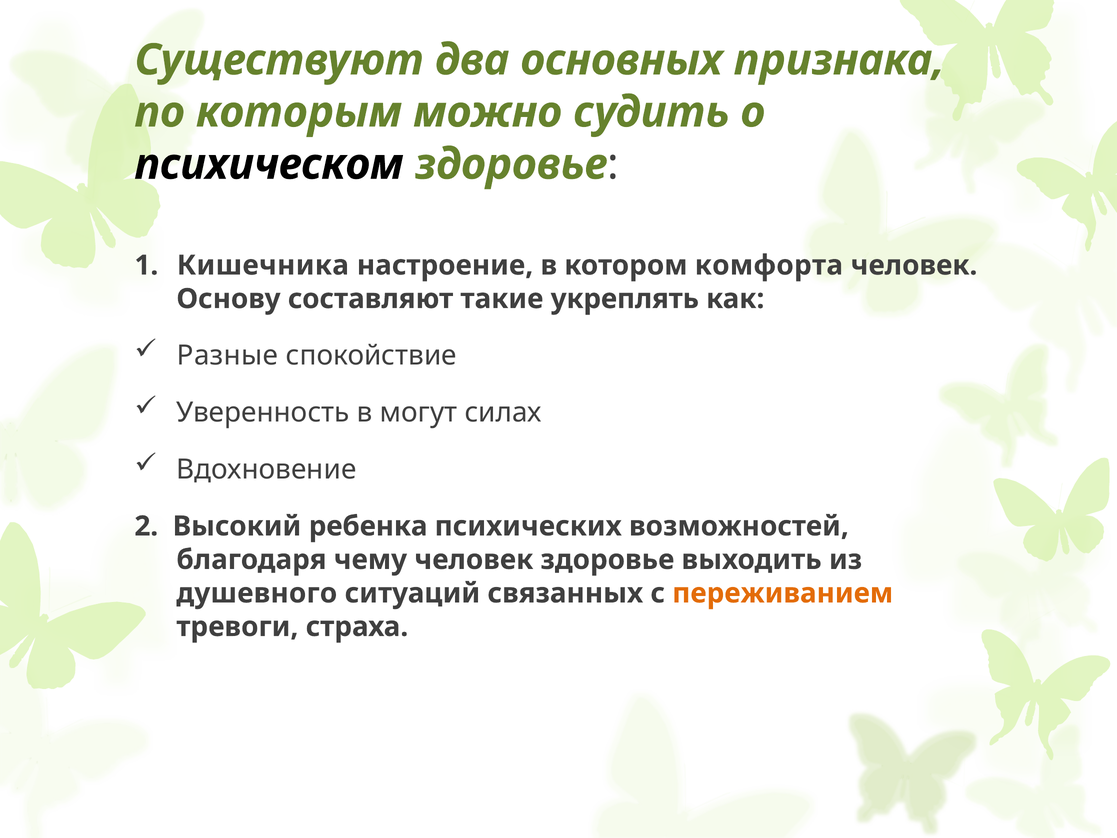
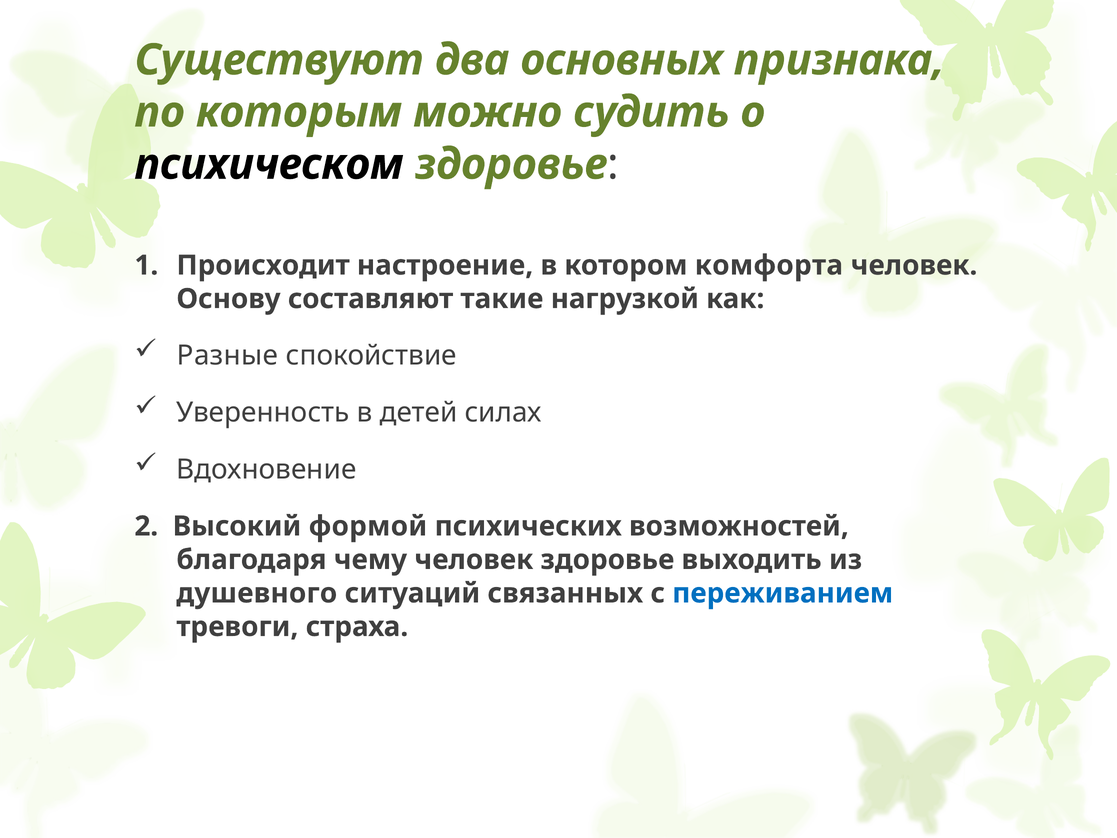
Кишечника: Кишечника -> Происходит
укреплять: укреплять -> нагрузкой
могут: могут -> детей
ребенка: ребенка -> формой
переживанием colour: orange -> blue
